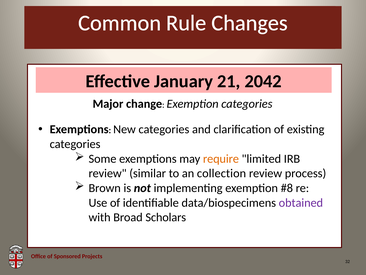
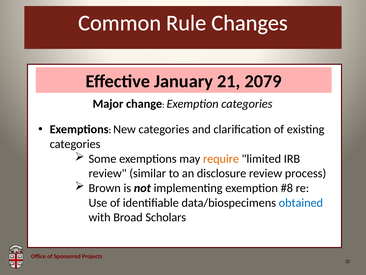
2042: 2042 -> 2079
collection: collection -> disclosure
obtained colour: purple -> blue
